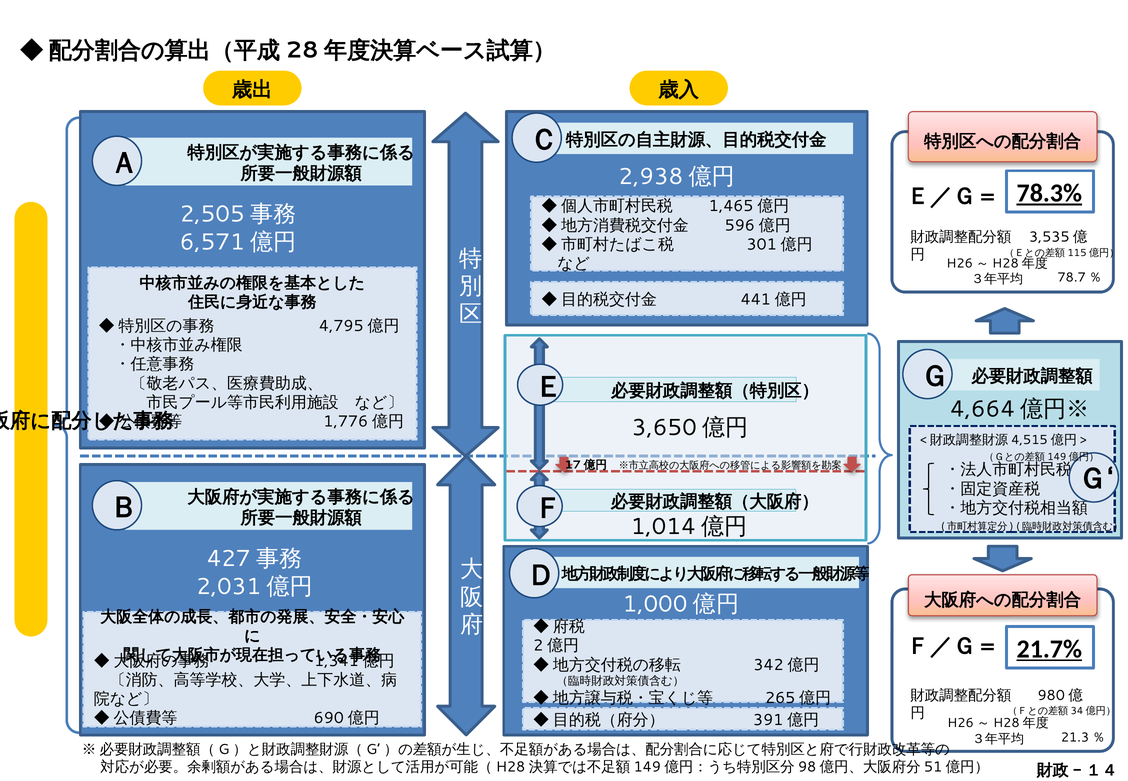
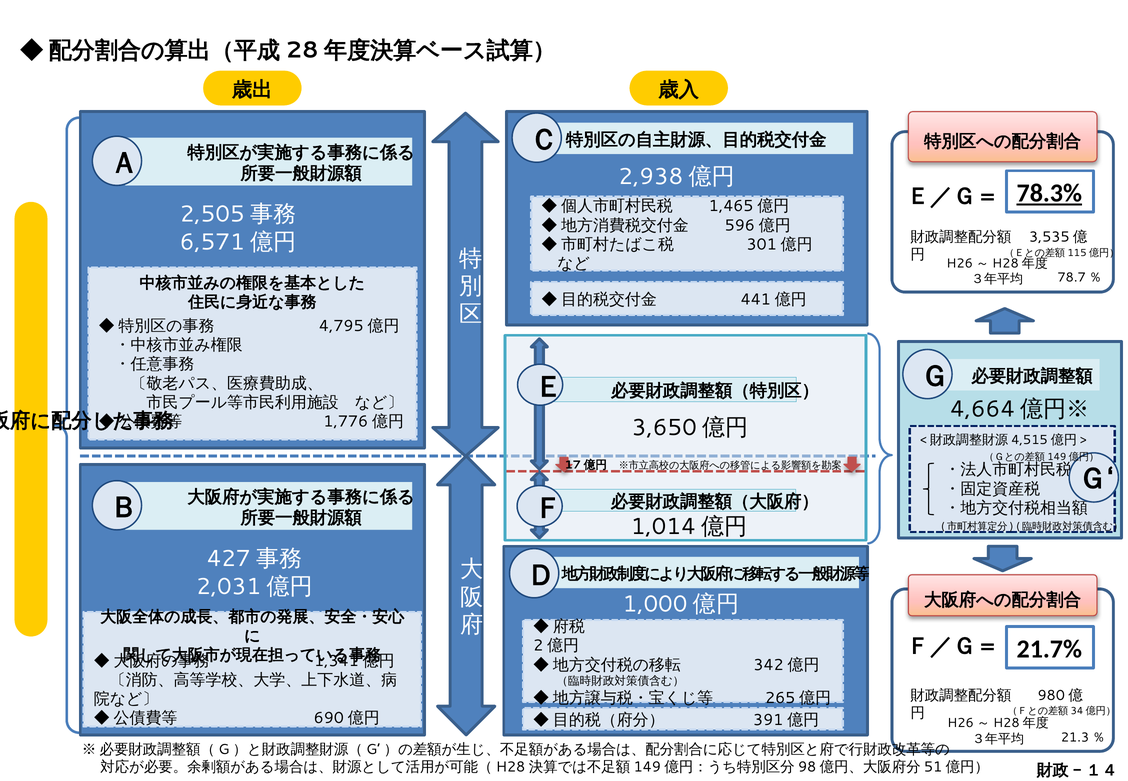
21.7% underline: present -> none
